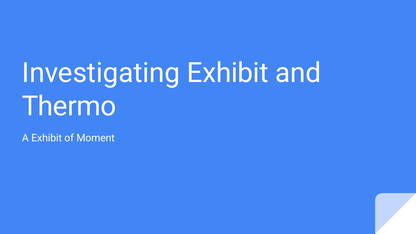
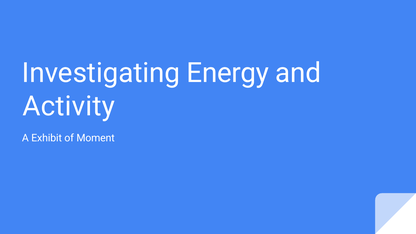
Investigating Exhibit: Exhibit -> Energy
Thermo: Thermo -> Activity
